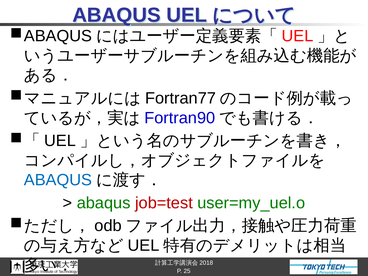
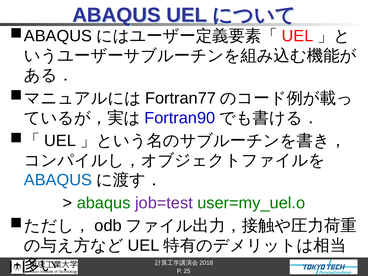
job=test colour: red -> purple
